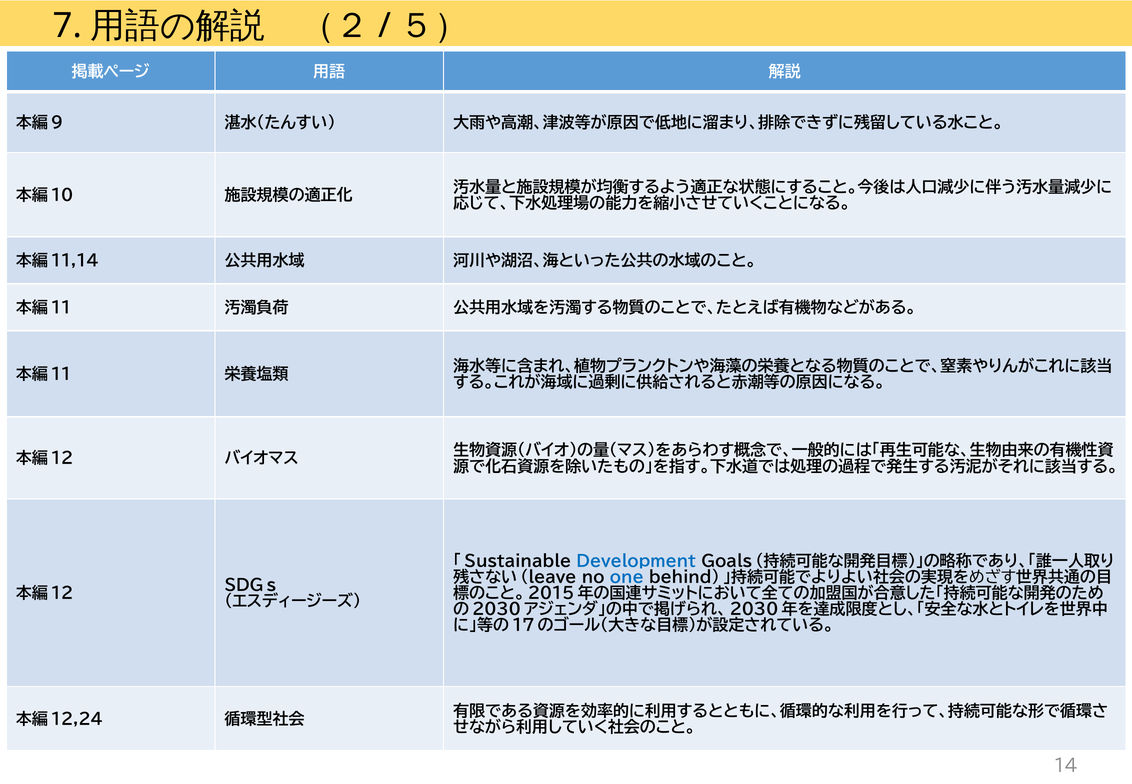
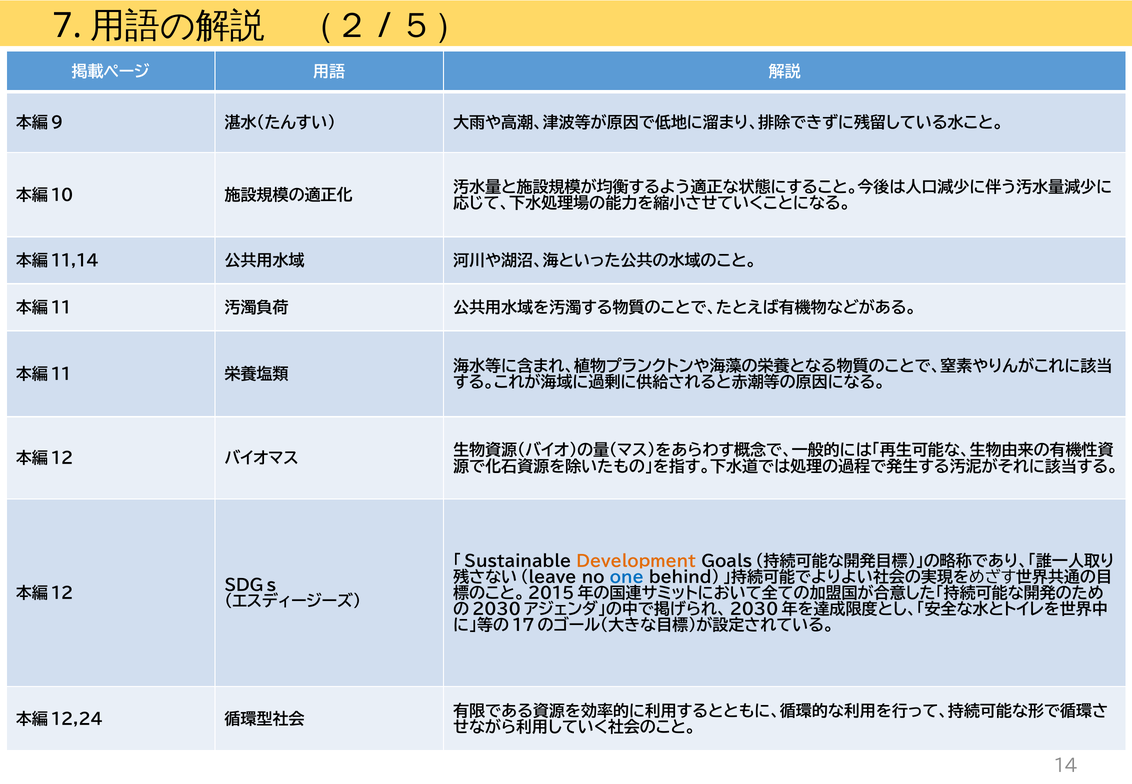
Development colour: blue -> orange
